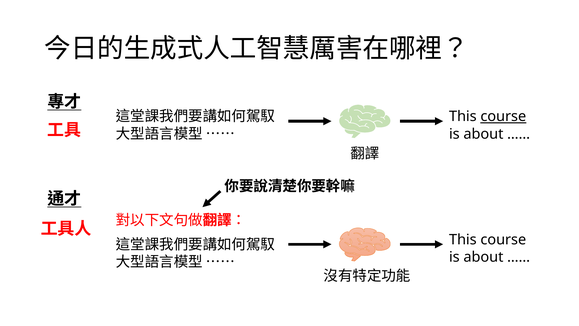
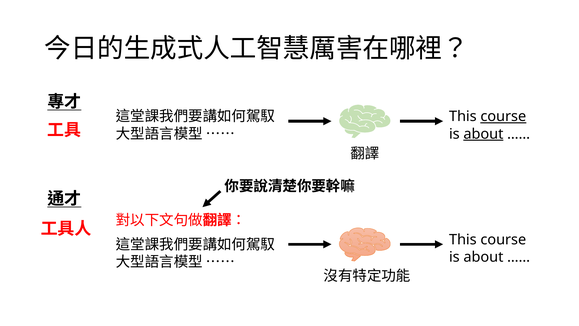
about at (483, 134) underline: none -> present
